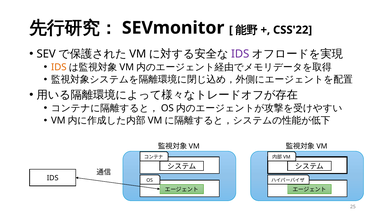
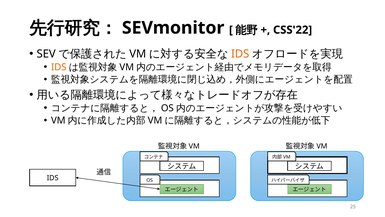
IDS at (240, 54) colour: purple -> orange
